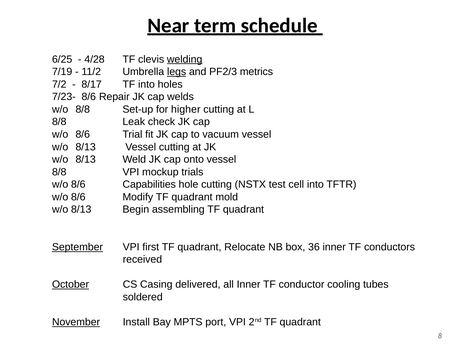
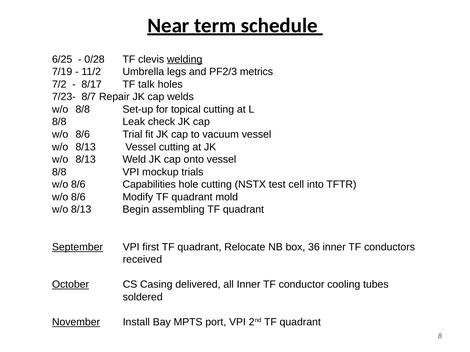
4/28: 4/28 -> 0/28
legs underline: present -> none
TF into: into -> talk
7/23- 8/6: 8/6 -> 8/7
higher: higher -> topical
